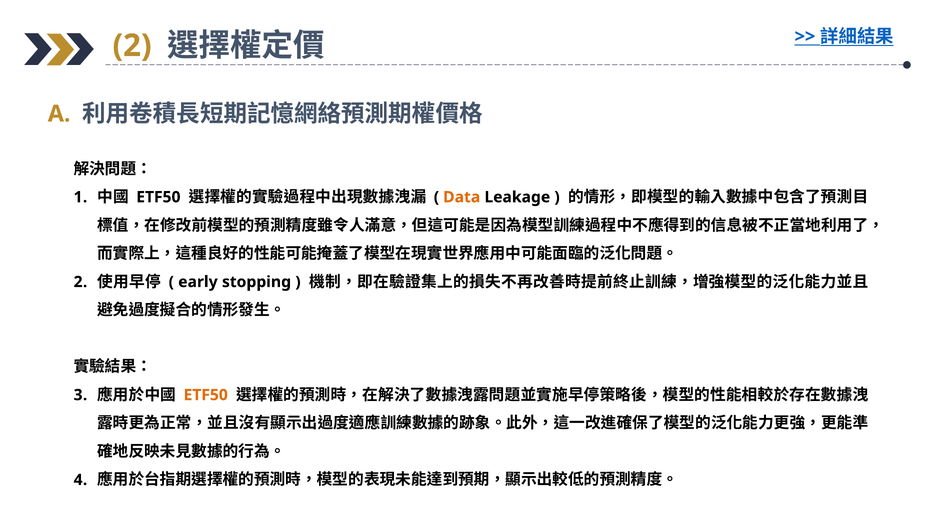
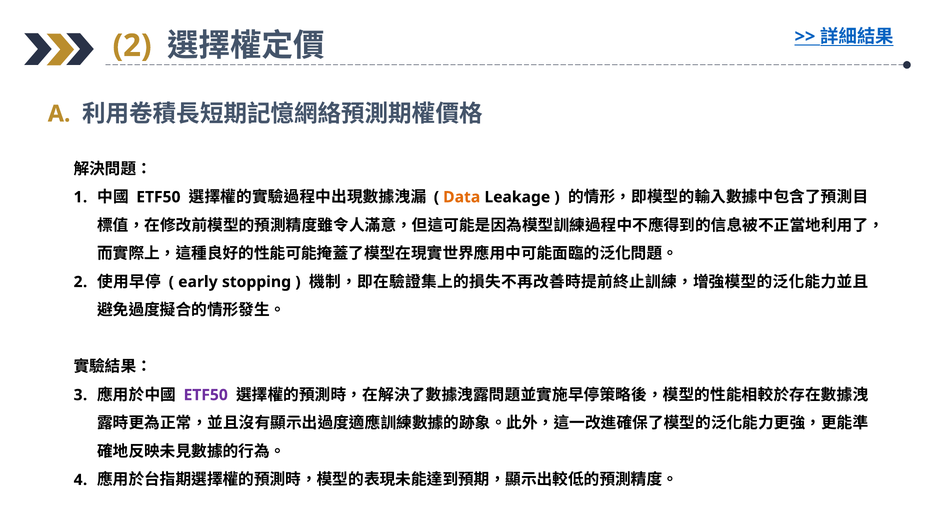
ETF50 at (206, 395) colour: orange -> purple
